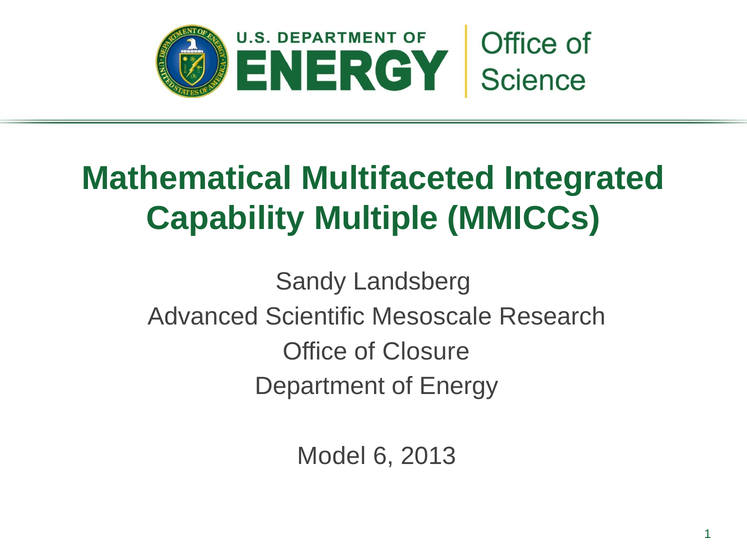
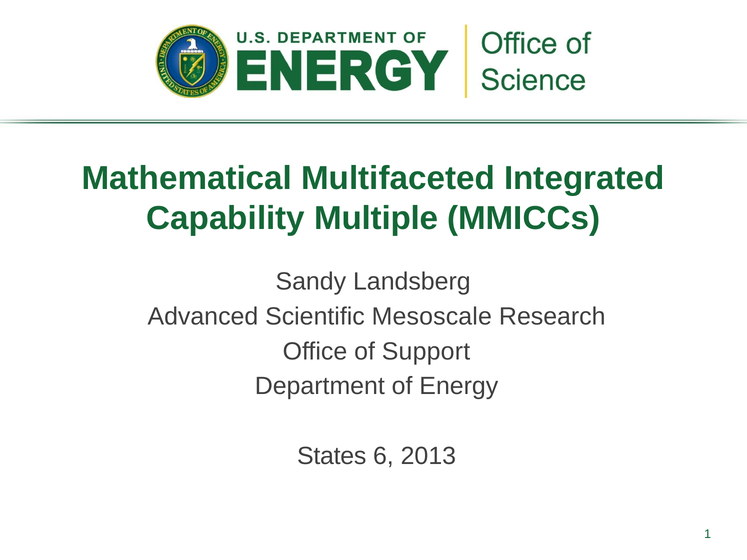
Closure: Closure -> Support
Model: Model -> States
